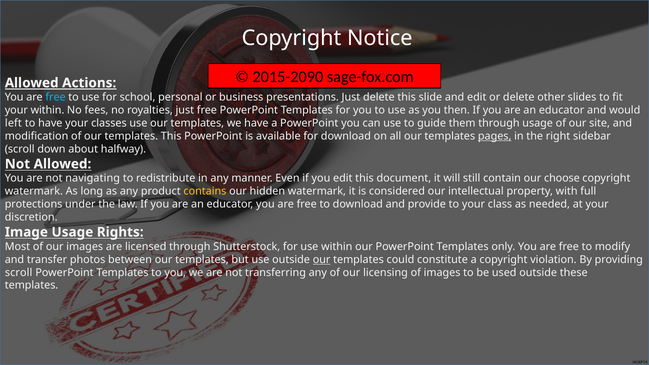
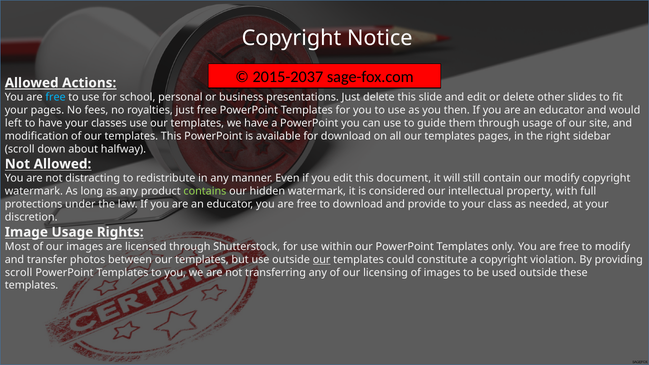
2015-2090: 2015-2090 -> 2015-2037
your within: within -> pages
pages at (495, 136) underline: present -> none
navigating: navigating -> distracting
our choose: choose -> modify
contains colour: yellow -> light green
